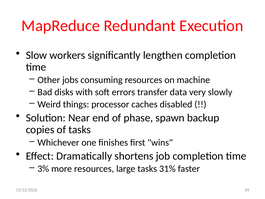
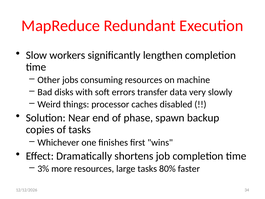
31%: 31% -> 80%
